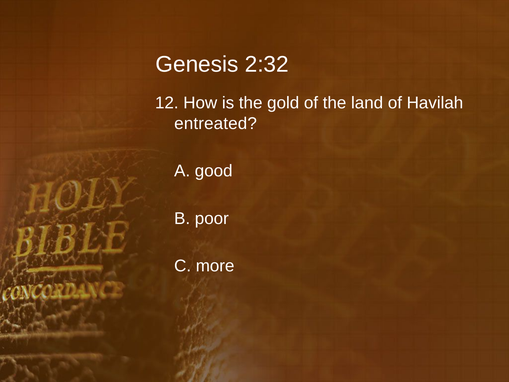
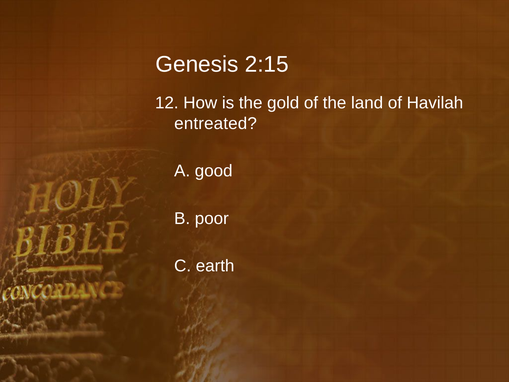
2:32: 2:32 -> 2:15
more: more -> earth
